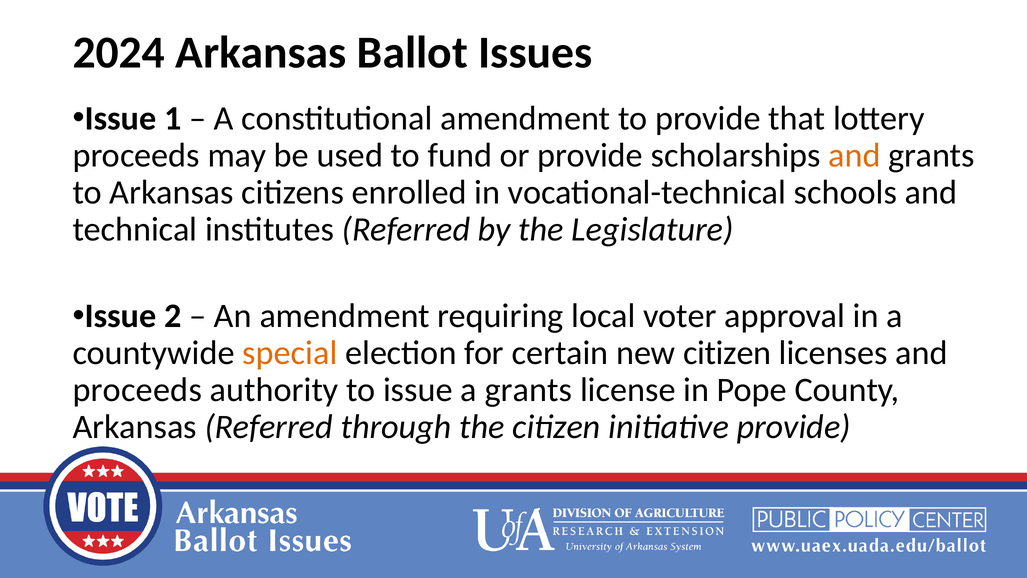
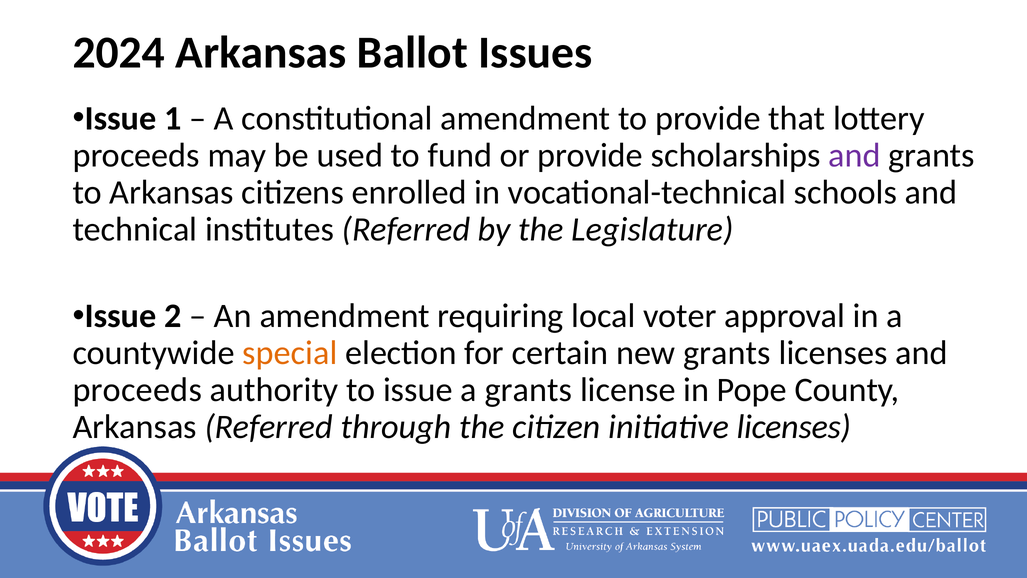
and at (854, 155) colour: orange -> purple
new citizen: citizen -> grants
initiative provide: provide -> licenses
